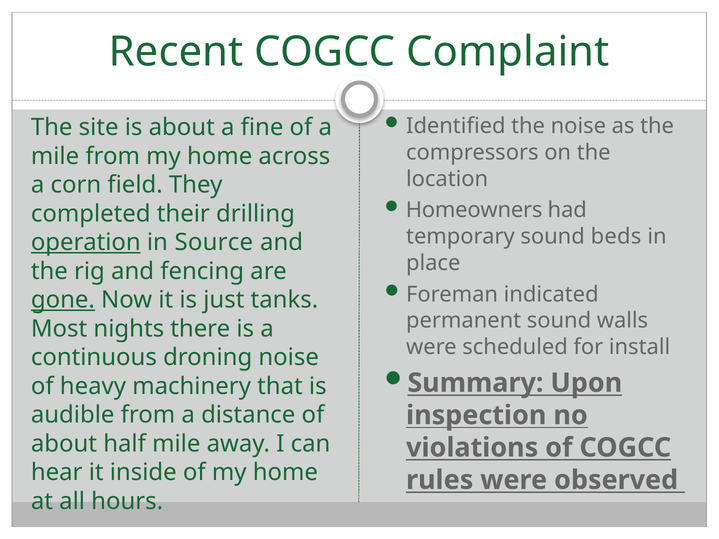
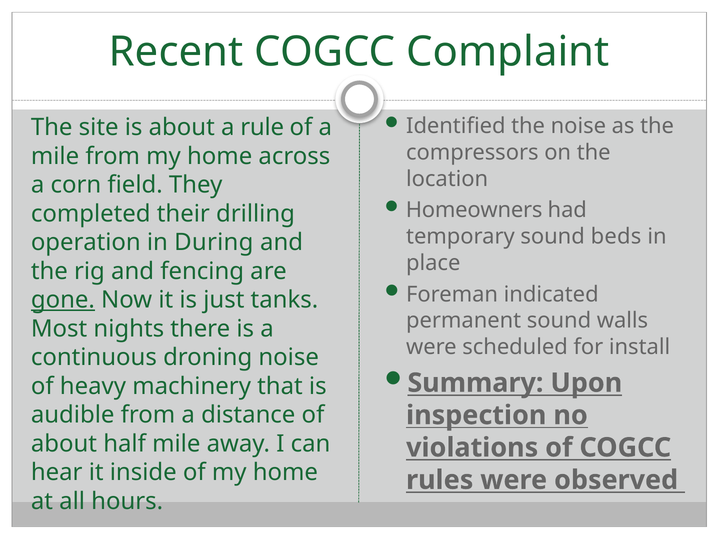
fine: fine -> rule
operation underline: present -> none
Source: Source -> During
